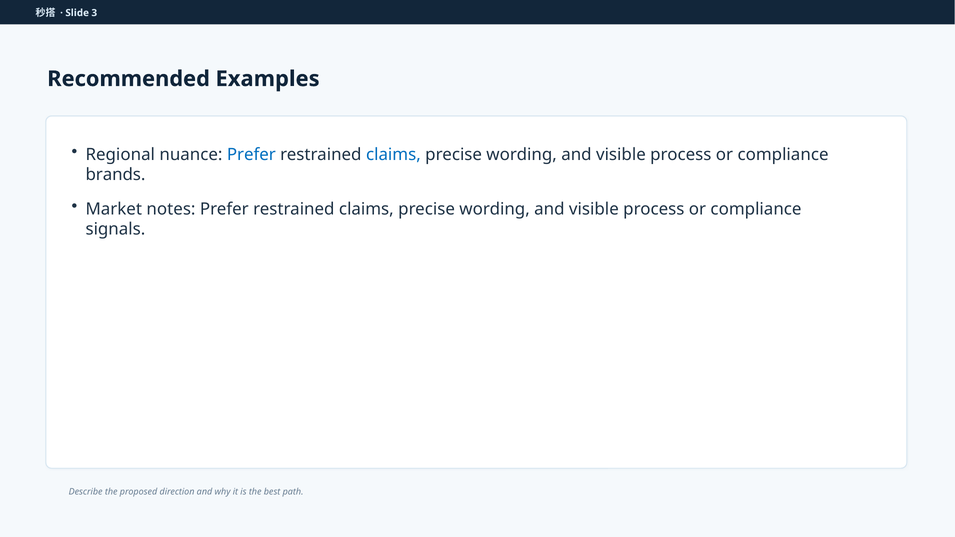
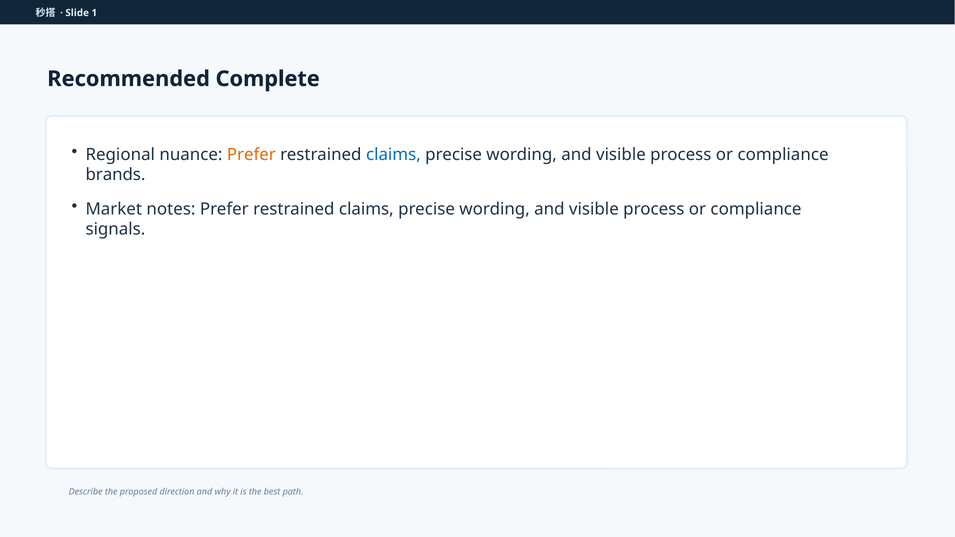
3: 3 -> 1
Examples: Examples -> Complete
Prefer at (251, 155) colour: blue -> orange
